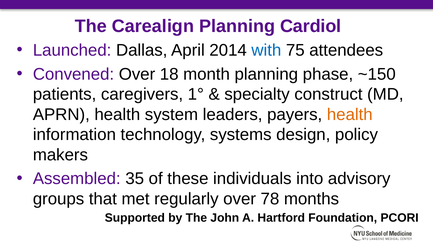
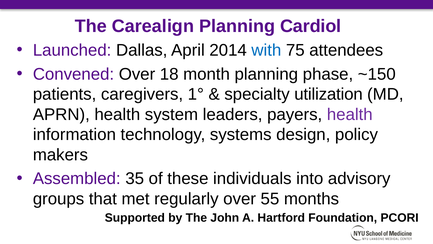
construct: construct -> utilization
health at (350, 114) colour: orange -> purple
78: 78 -> 55
